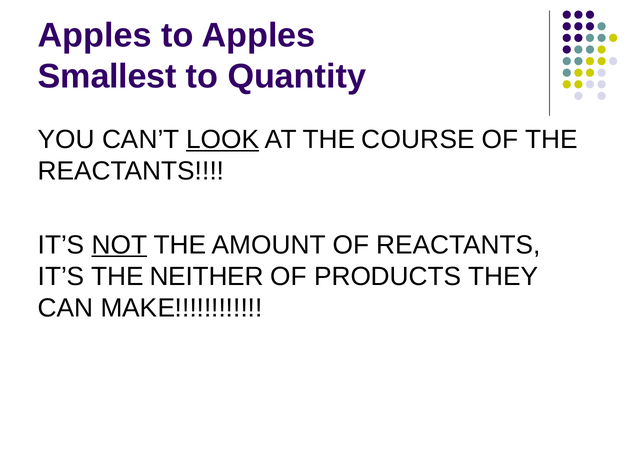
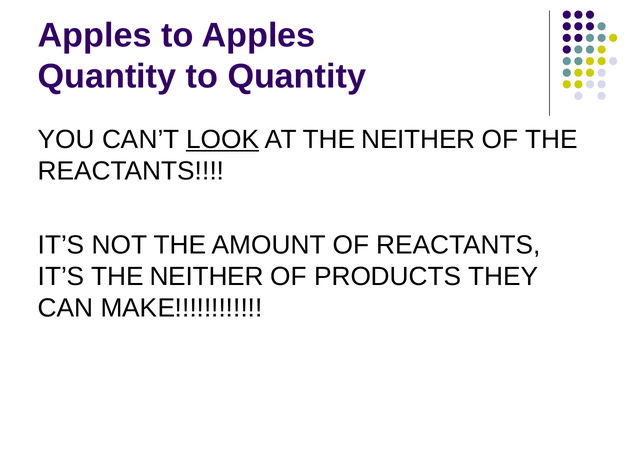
Smallest at (107, 77): Smallest -> Quantity
AT THE COURSE: COURSE -> NEITHER
NOT underline: present -> none
